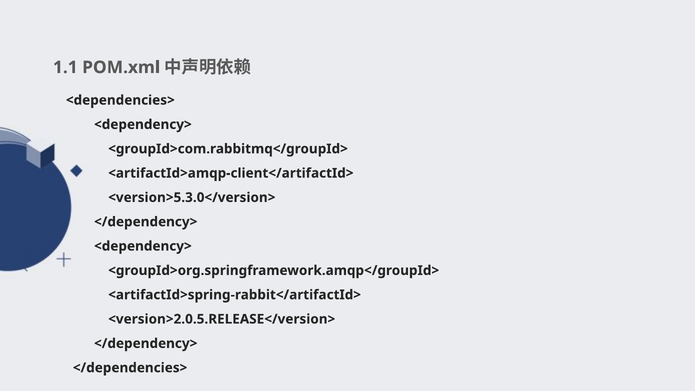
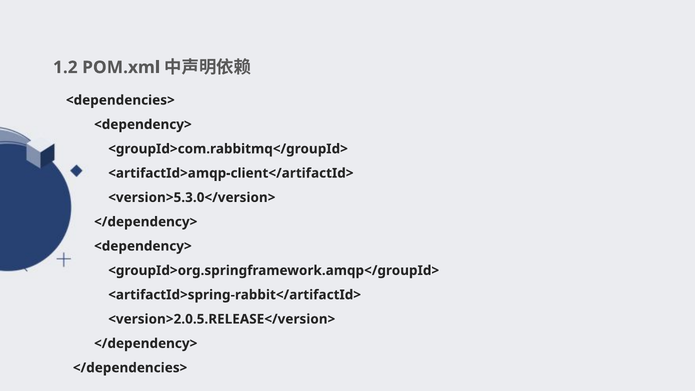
1.1: 1.1 -> 1.2
